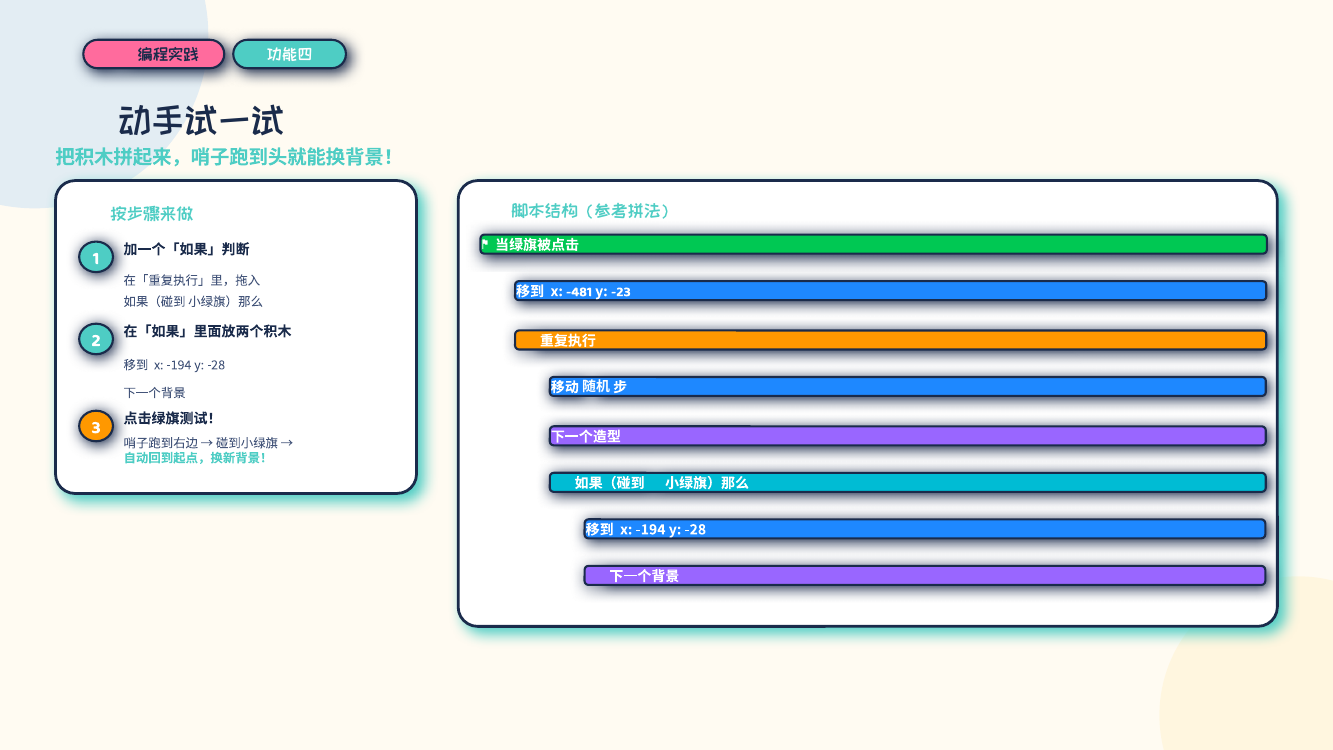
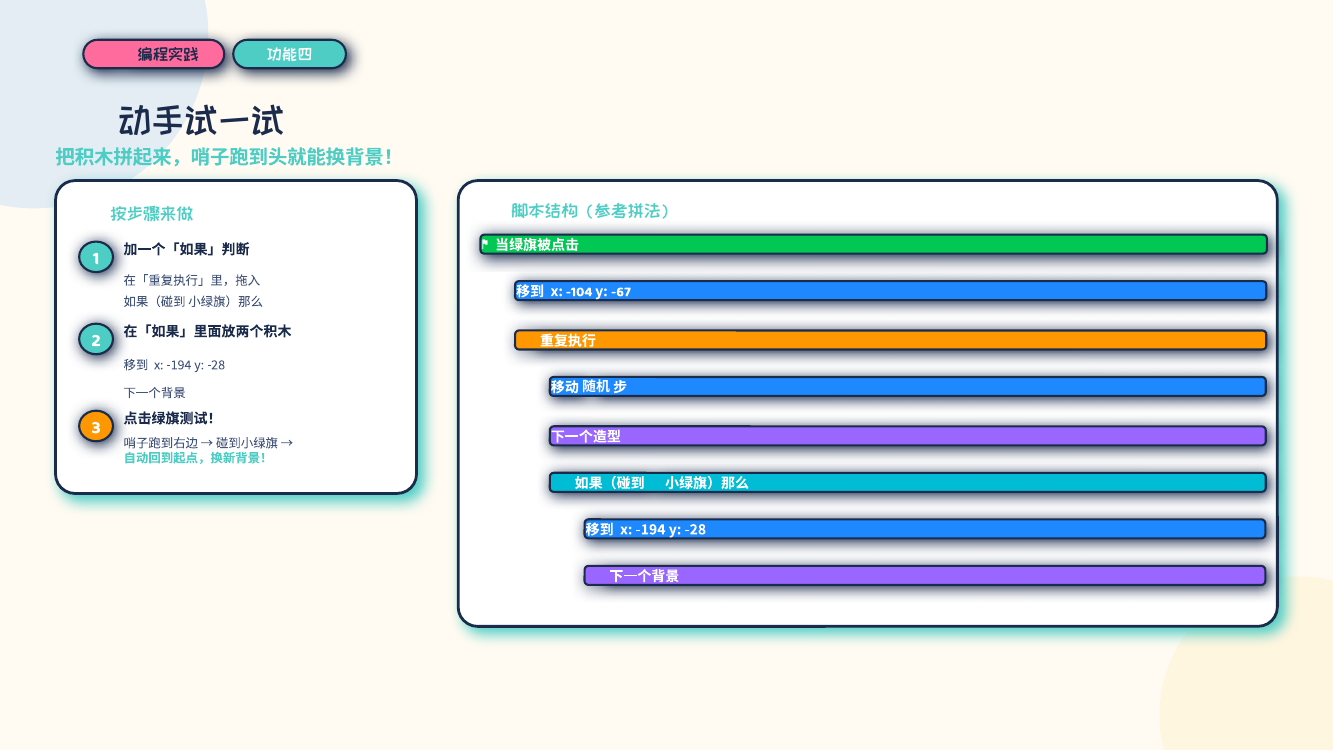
-481: -481 -> -104
-23: -23 -> -67
